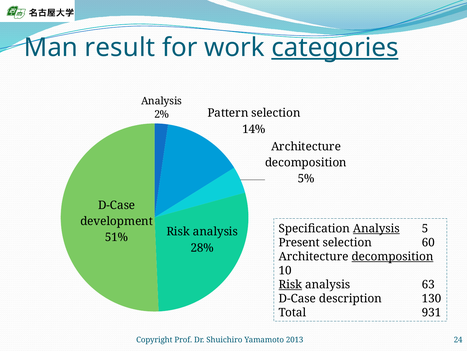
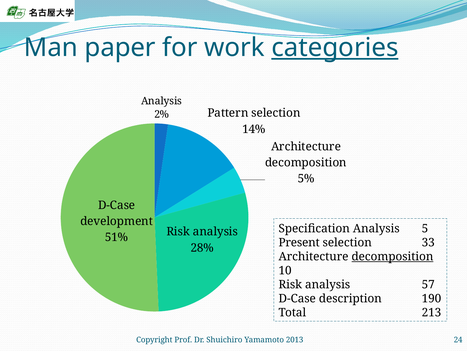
result: result -> paper
Analysis at (376, 228) underline: present -> none
60: 60 -> 33
Risk at (290, 284) underline: present -> none
63: 63 -> 57
130: 130 -> 190
931: 931 -> 213
